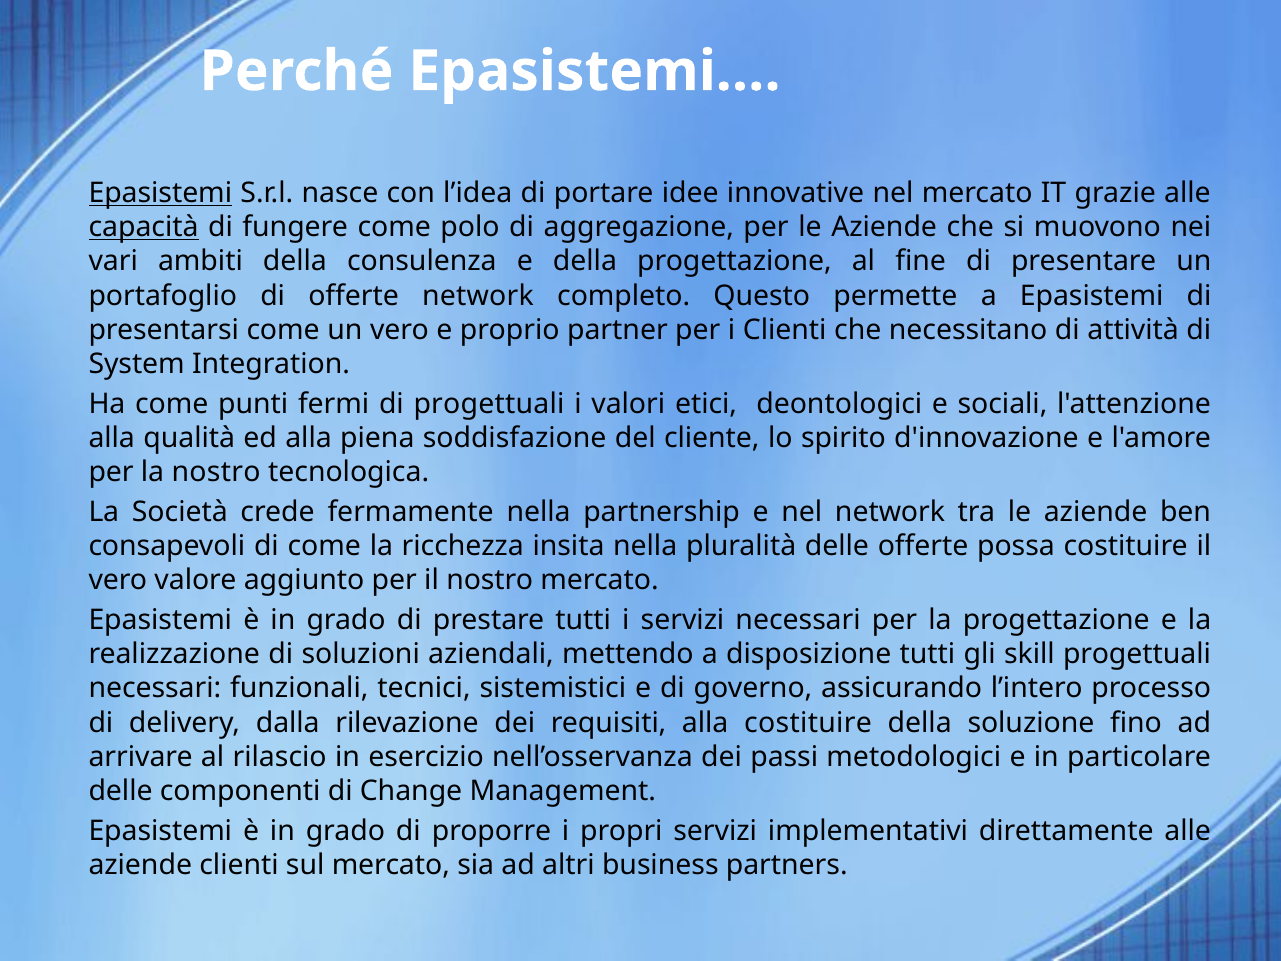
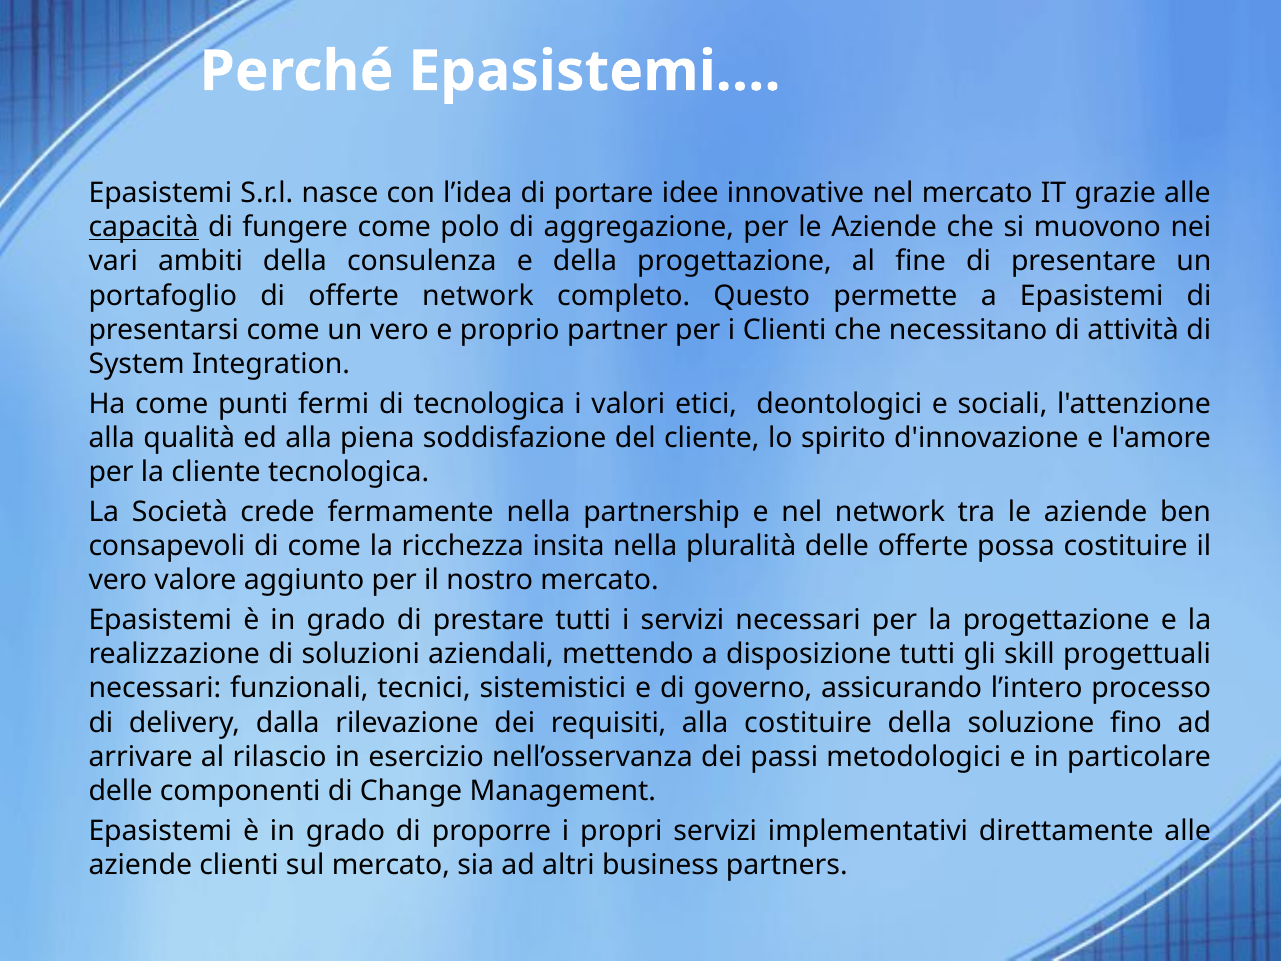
Epasistemi at (160, 193) underline: present -> none
di progettuali: progettuali -> tecnologica
la nostro: nostro -> cliente
